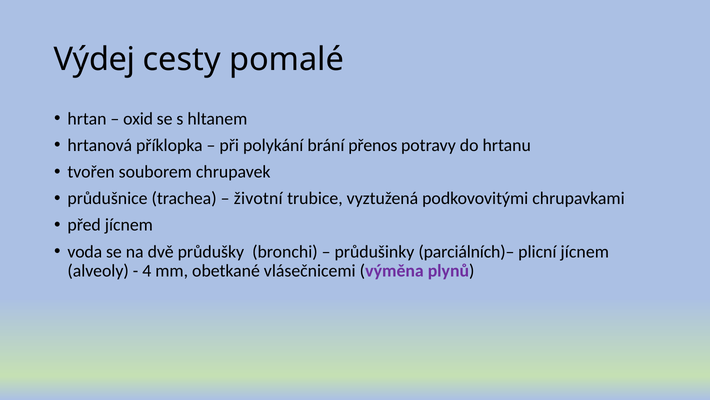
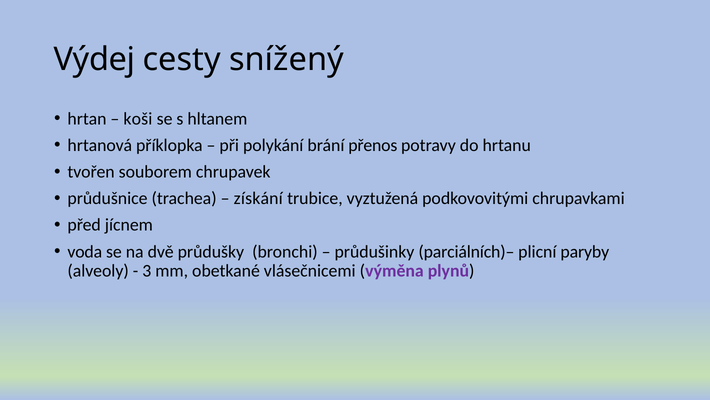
pomalé: pomalé -> snížený
oxid: oxid -> koši
životní: životní -> získání
plicní jícnem: jícnem -> paryby
4: 4 -> 3
